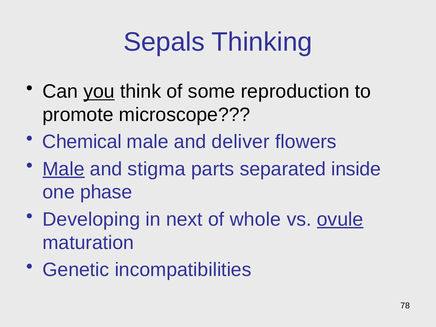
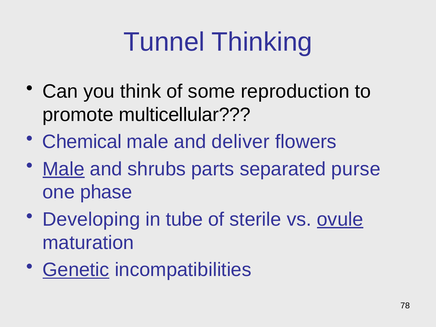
Sepals: Sepals -> Tunnel
you underline: present -> none
microscope: microscope -> multicellular
stigma: stigma -> shrubs
inside: inside -> purse
next: next -> tube
whole: whole -> sterile
Genetic underline: none -> present
